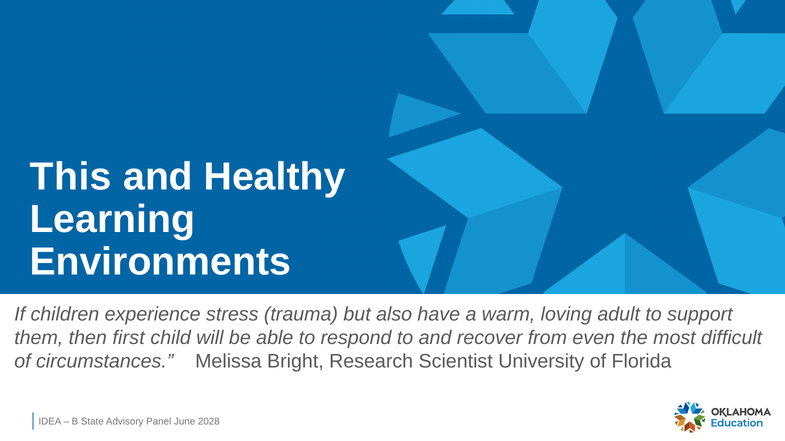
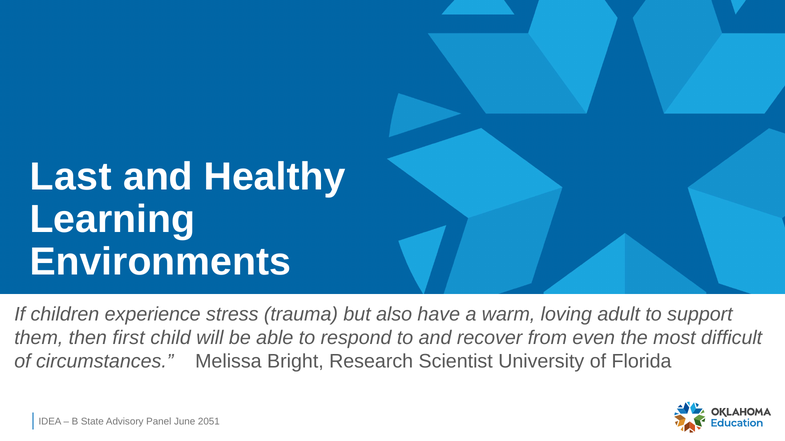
This: This -> Last
2028: 2028 -> 2051
